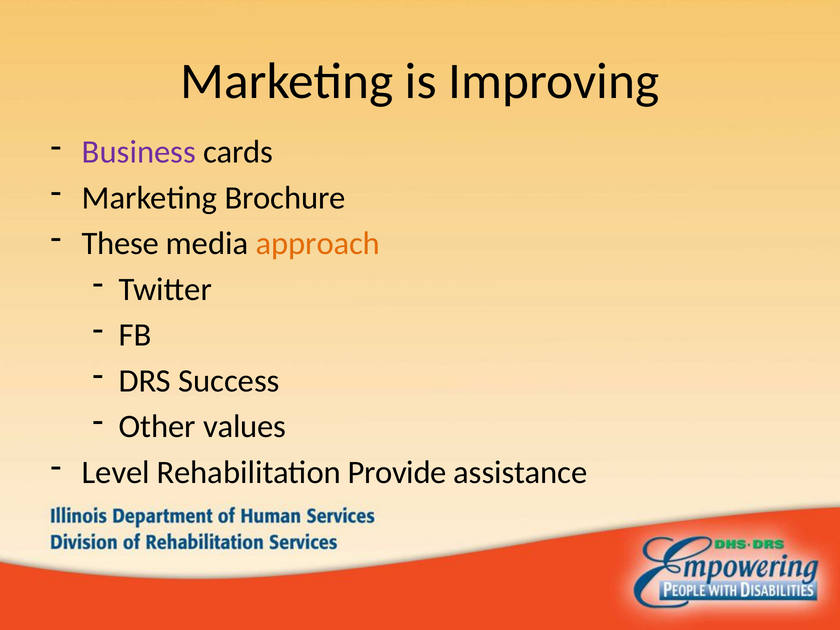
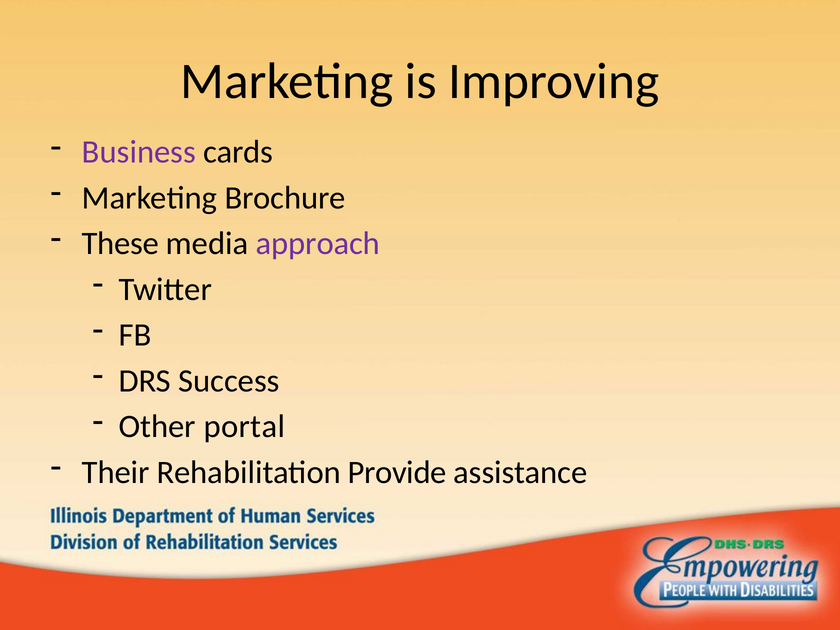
approach colour: orange -> purple
values: values -> portal
Level: Level -> Their
